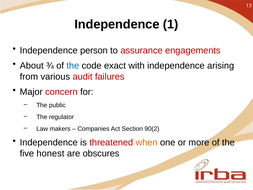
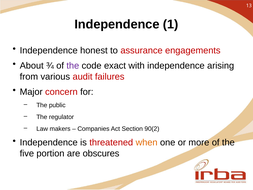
person: person -> honest
the at (73, 66) colour: blue -> purple
honest: honest -> portion
